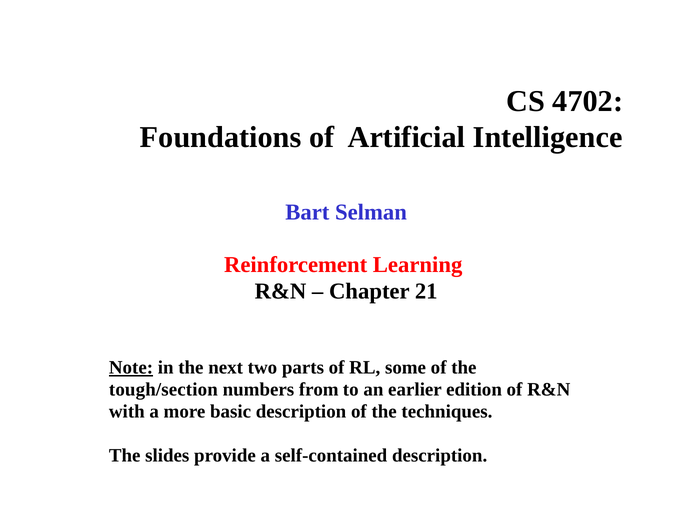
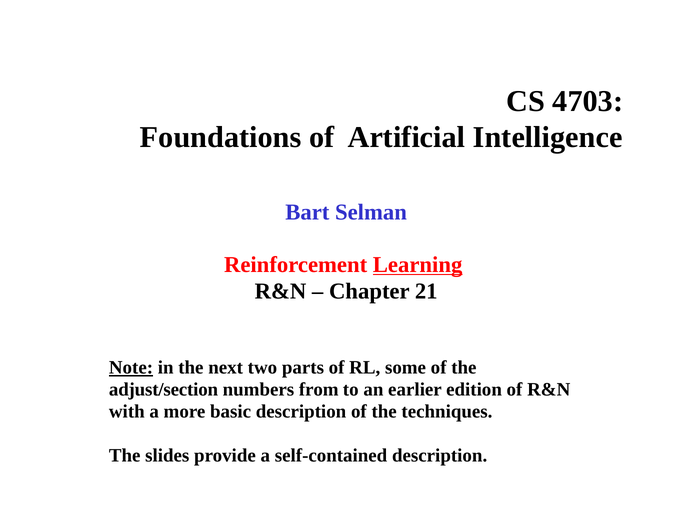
4702: 4702 -> 4703
Learning underline: none -> present
tough/section: tough/section -> adjust/section
